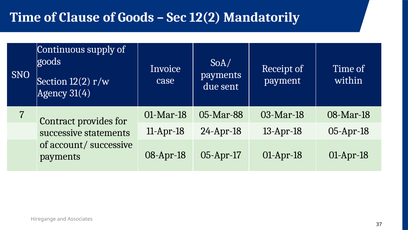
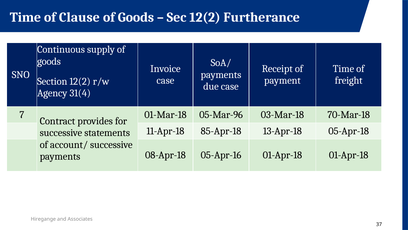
Mandatorily: Mandatorily -> Furtherance
within: within -> freight
due sent: sent -> case
05-Mar-88: 05-Mar-88 -> 05-Mar-96
08-Mar-18: 08-Mar-18 -> 70-Mar-18
24-Apr-18: 24-Apr-18 -> 85-Apr-18
05-Apr-17: 05-Apr-17 -> 05-Apr-16
